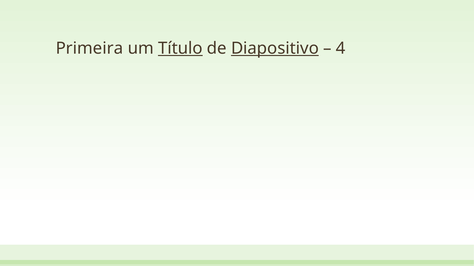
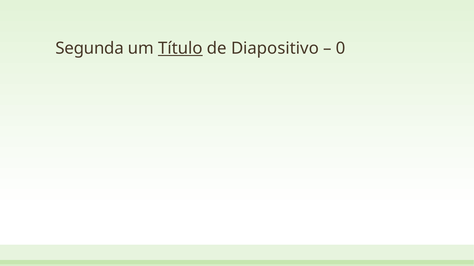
Primeira: Primeira -> Segunda
Diapositivo underline: present -> none
4: 4 -> 0
